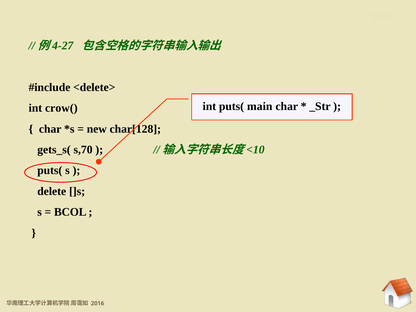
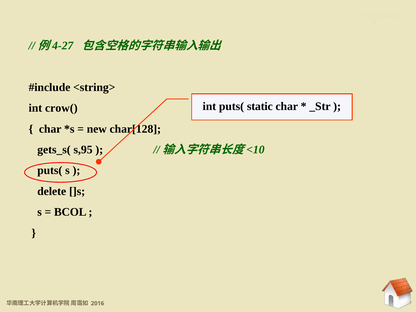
<delete>: <delete> -> <string>
main: main -> static
s,70: s,70 -> s,95
